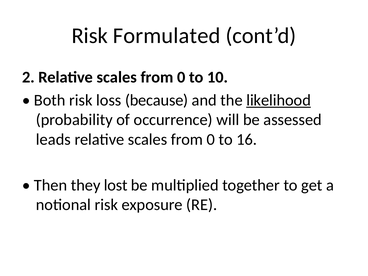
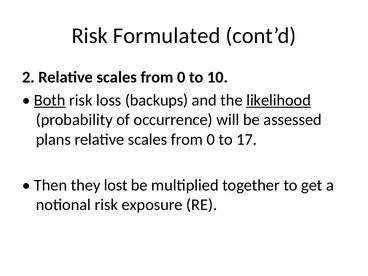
Both underline: none -> present
because: because -> backups
leads: leads -> plans
16: 16 -> 17
